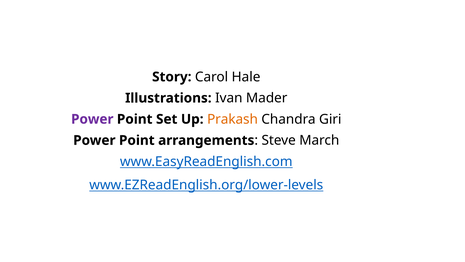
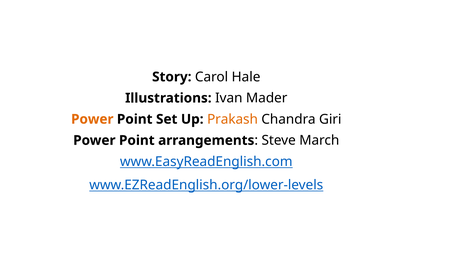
Power at (92, 119) colour: purple -> orange
